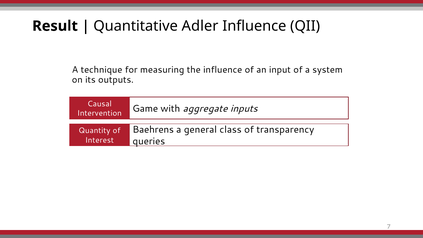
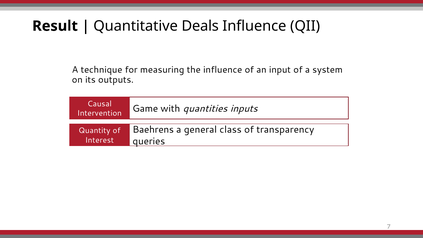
Adler: Adler -> Deals
aggregate: aggregate -> quantities
